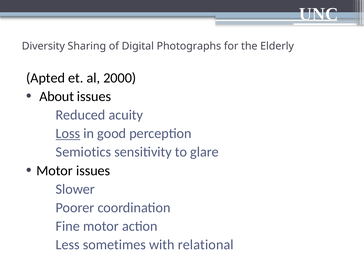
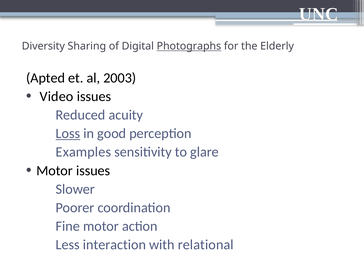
Photographs underline: none -> present
2000: 2000 -> 2003
About: About -> Video
Semiotics: Semiotics -> Examples
sometimes: sometimes -> interaction
